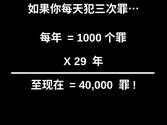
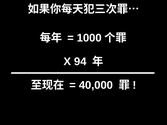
29: 29 -> 94
